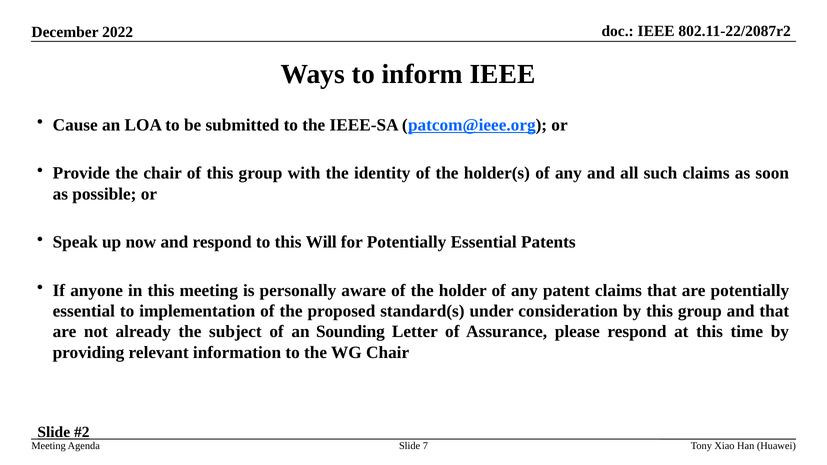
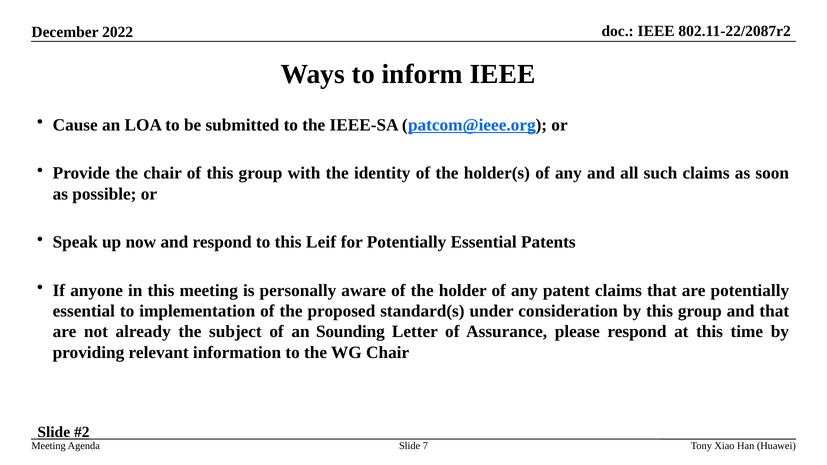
Will: Will -> Leif
